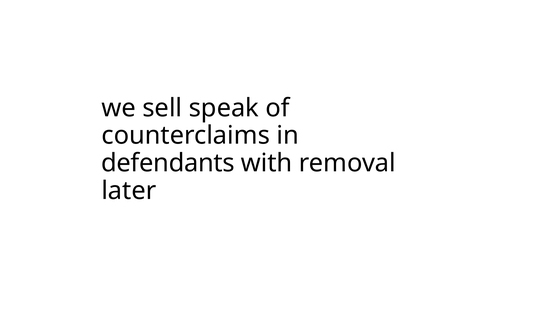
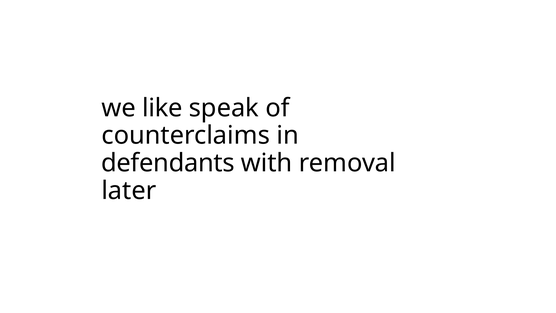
sell: sell -> like
